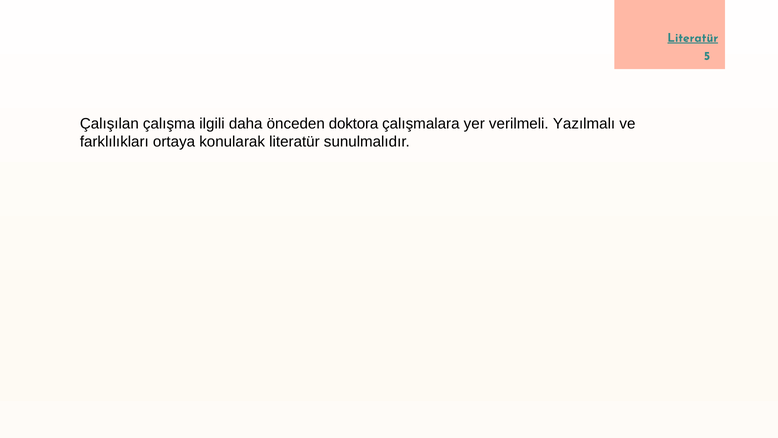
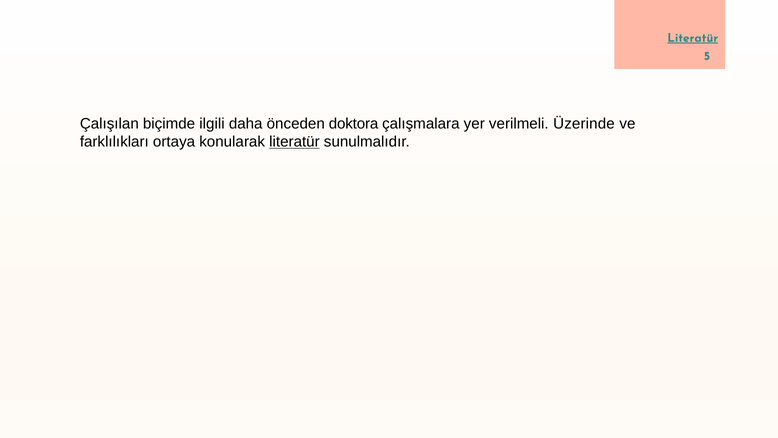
çalışma: çalışma -> biçimde
Yazılmalı: Yazılmalı -> Üzerinde
literatür at (294, 142) underline: none -> present
